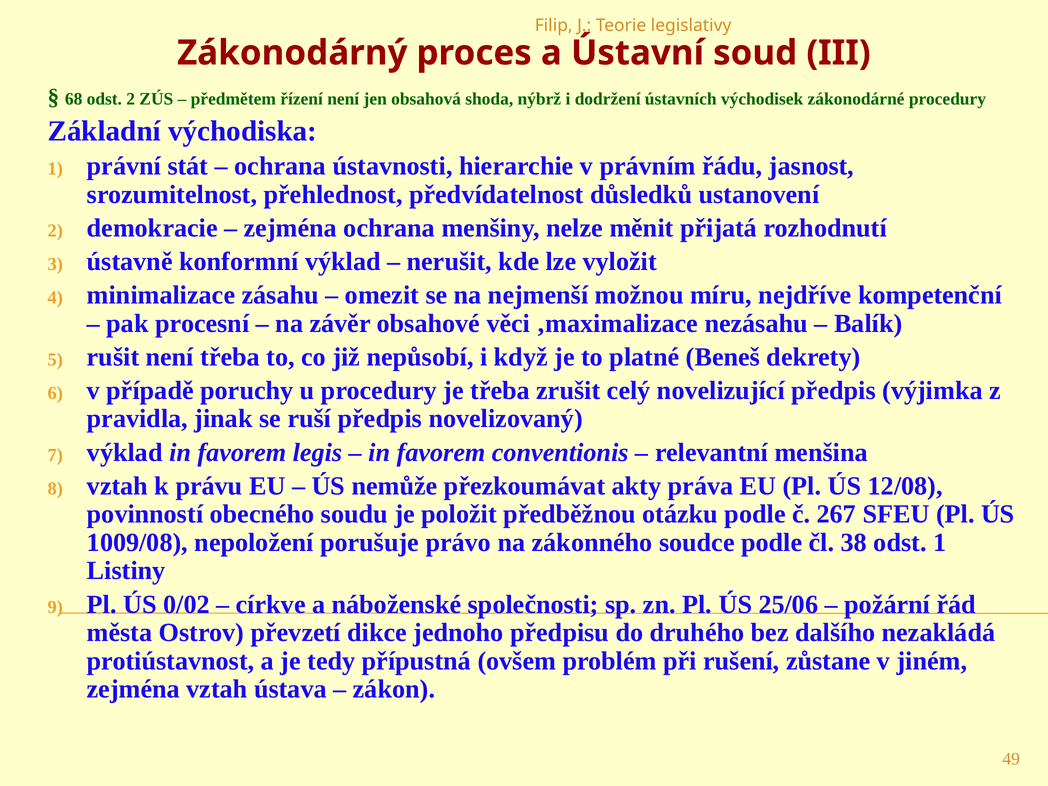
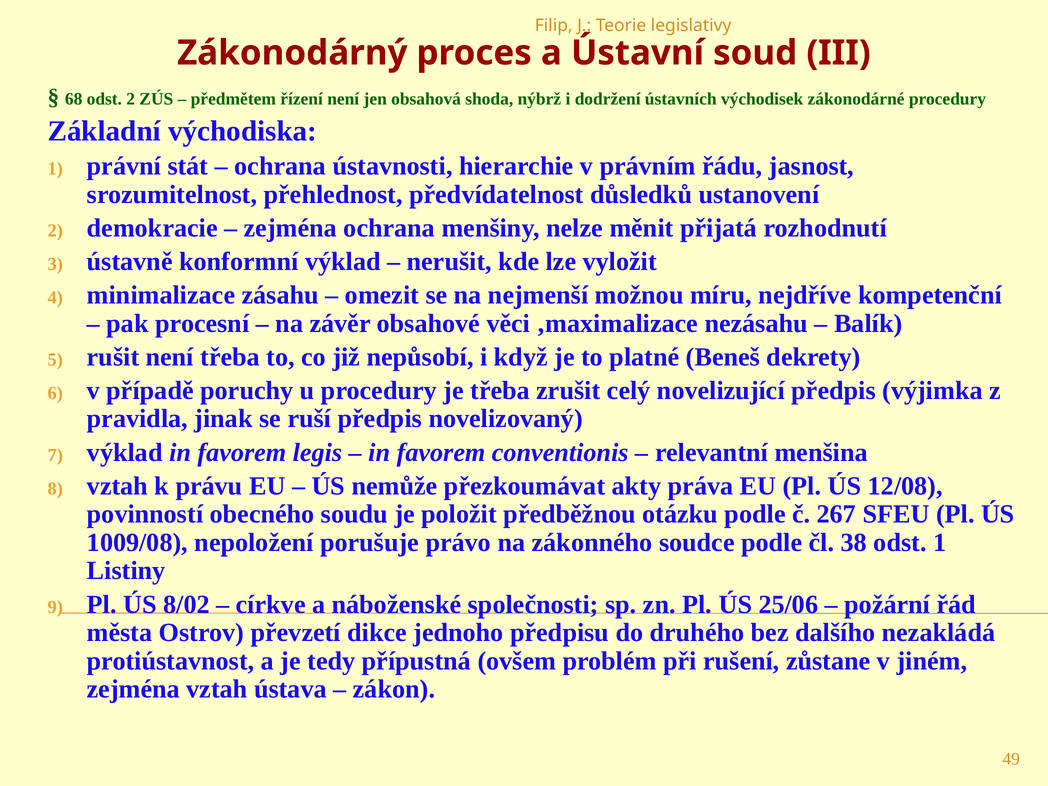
0/02: 0/02 -> 8/02
